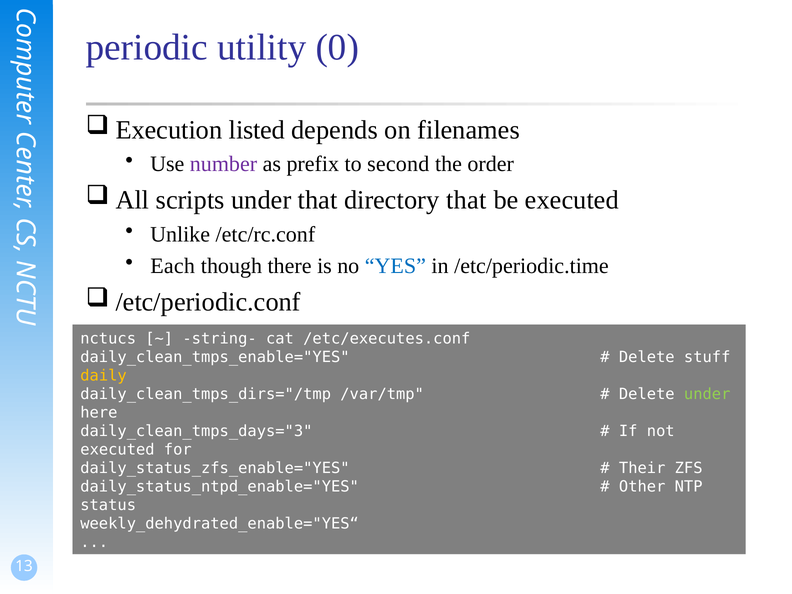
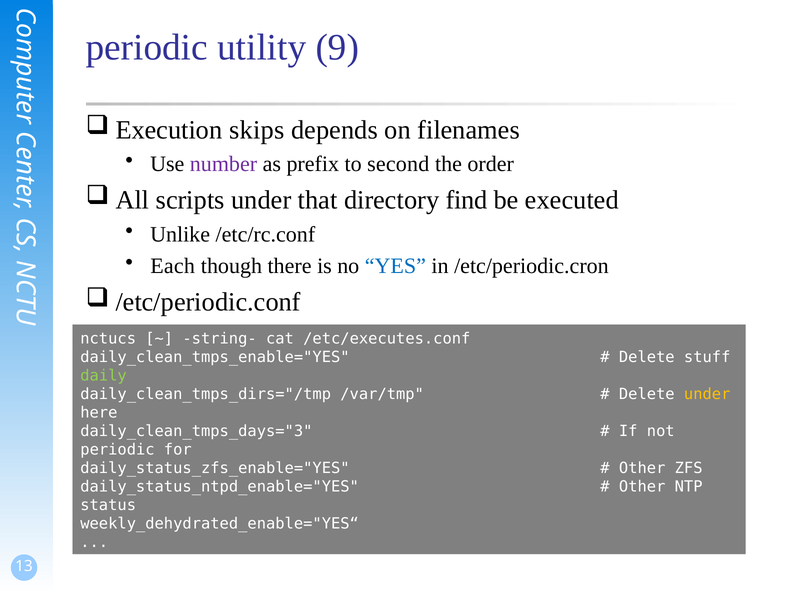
0: 0 -> 9
listed: listed -> skips
directory that: that -> find
/etc/periodic.time: /etc/periodic.time -> /etc/periodic.cron
daily colour: yellow -> light green
under at (707, 394) colour: light green -> yellow
executed at (117, 450): executed -> periodic
Their at (642, 468): Their -> Other
